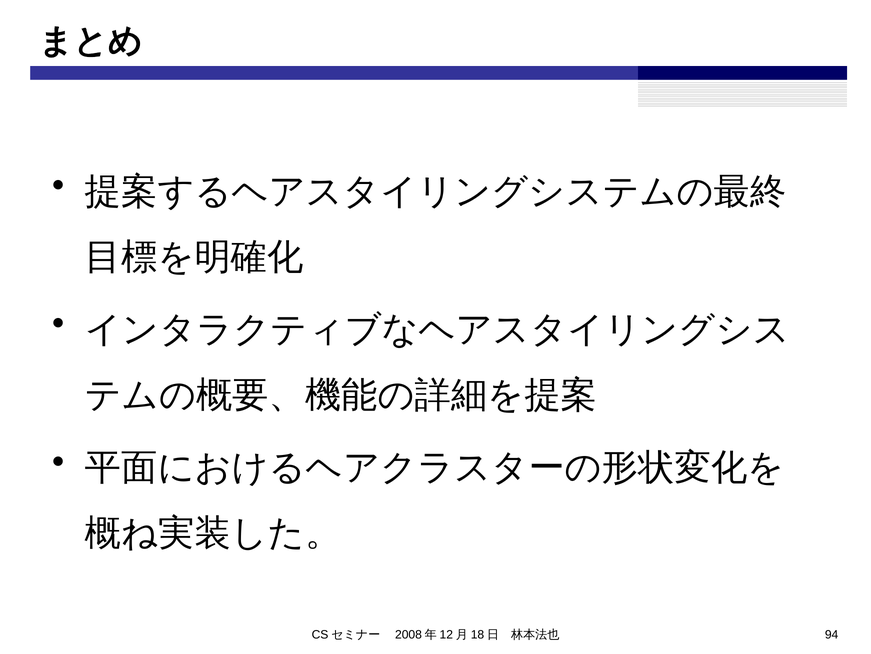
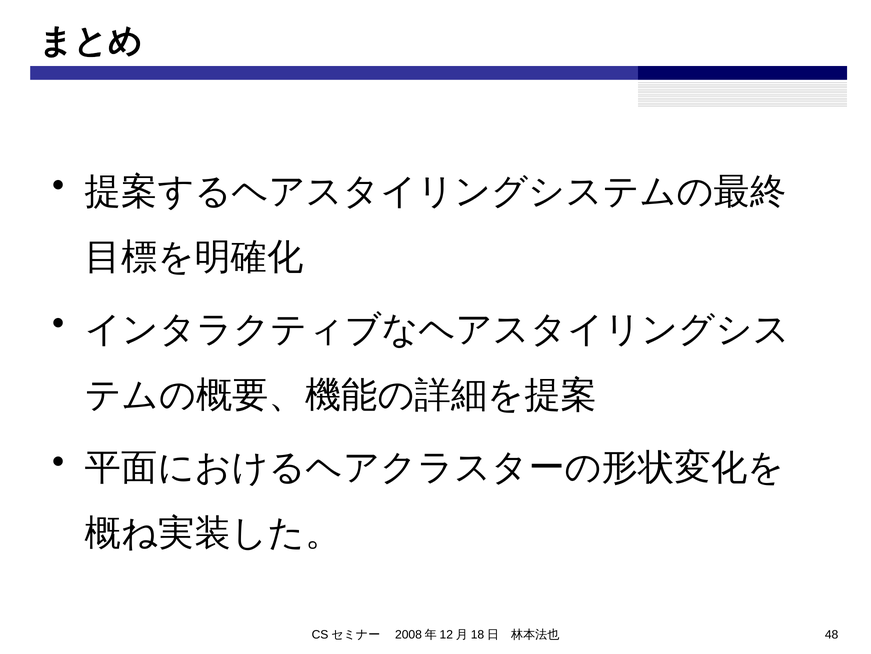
94: 94 -> 48
